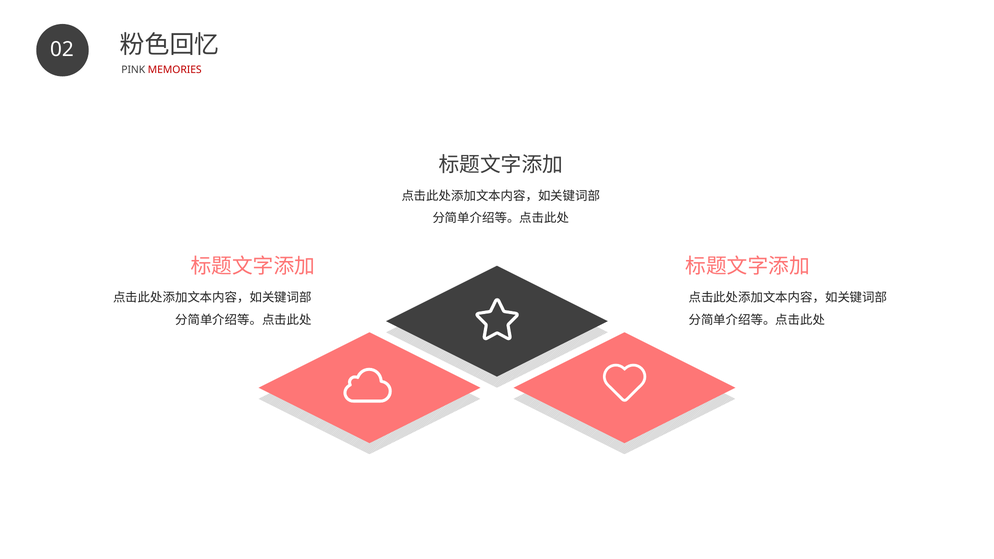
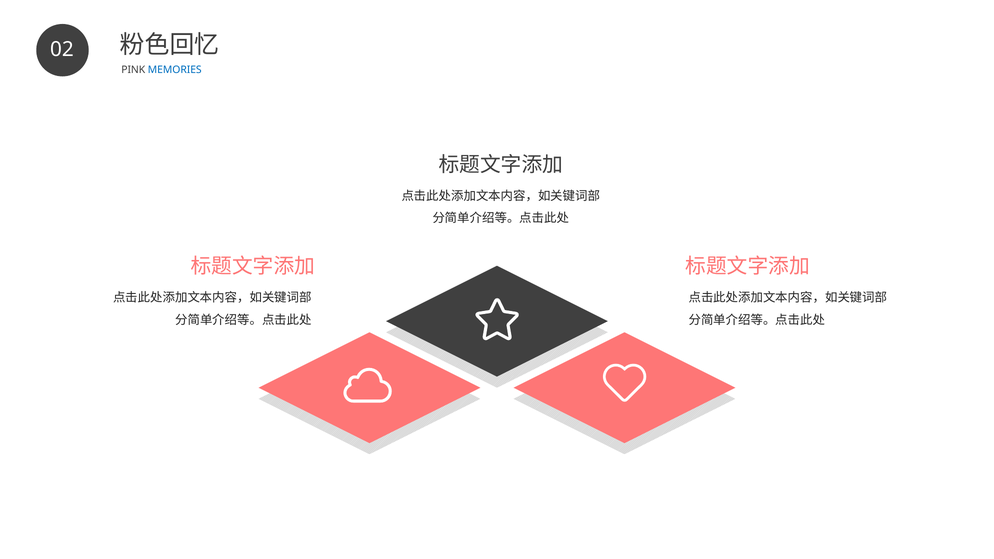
MEMORIES colour: red -> blue
